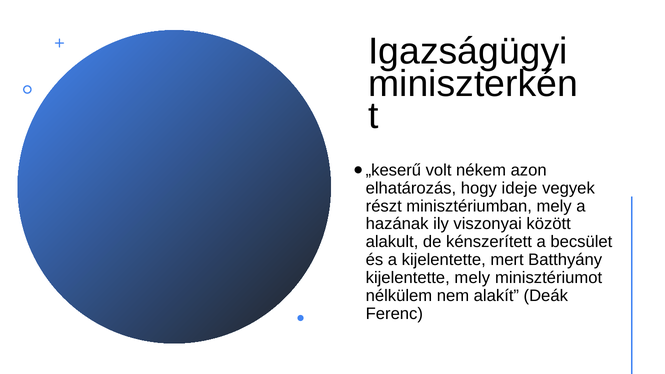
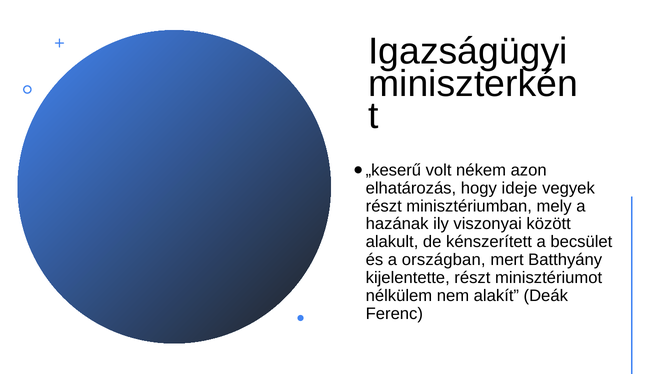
a kijelentette: kijelentette -> országban
kijelentette mely: mely -> részt
